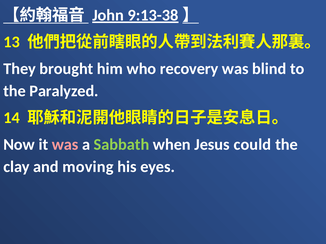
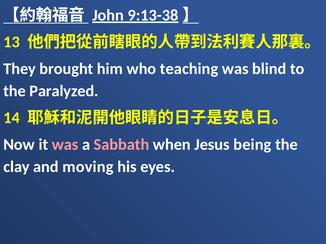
recovery: recovery -> teaching
Sabbath colour: light green -> pink
could: could -> being
